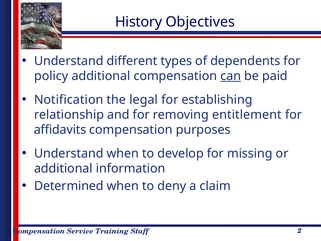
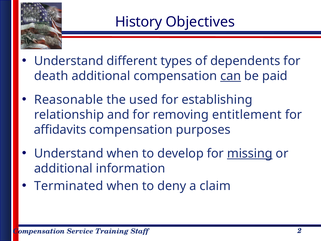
policy: policy -> death
Notification: Notification -> Reasonable
legal: legal -> used
missing underline: none -> present
Determined: Determined -> Terminated
